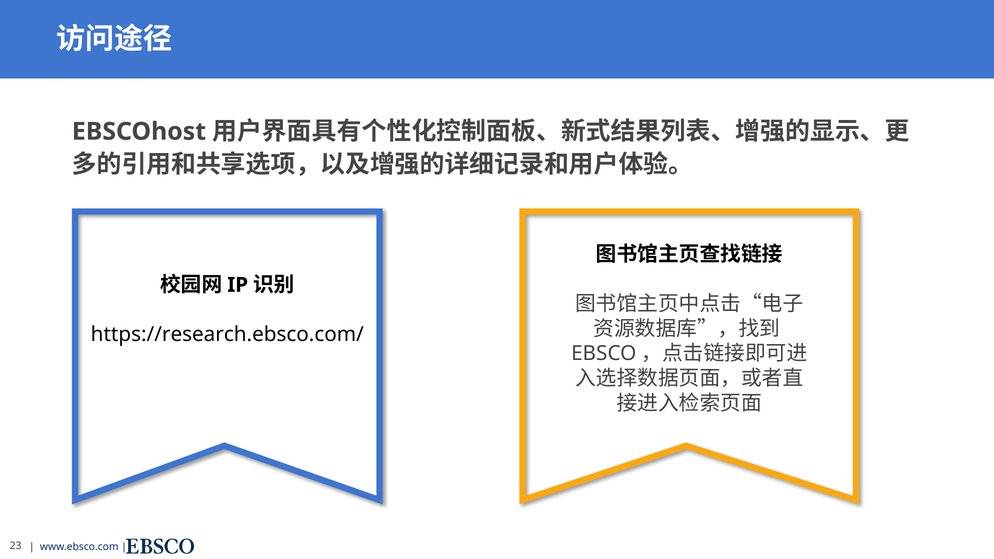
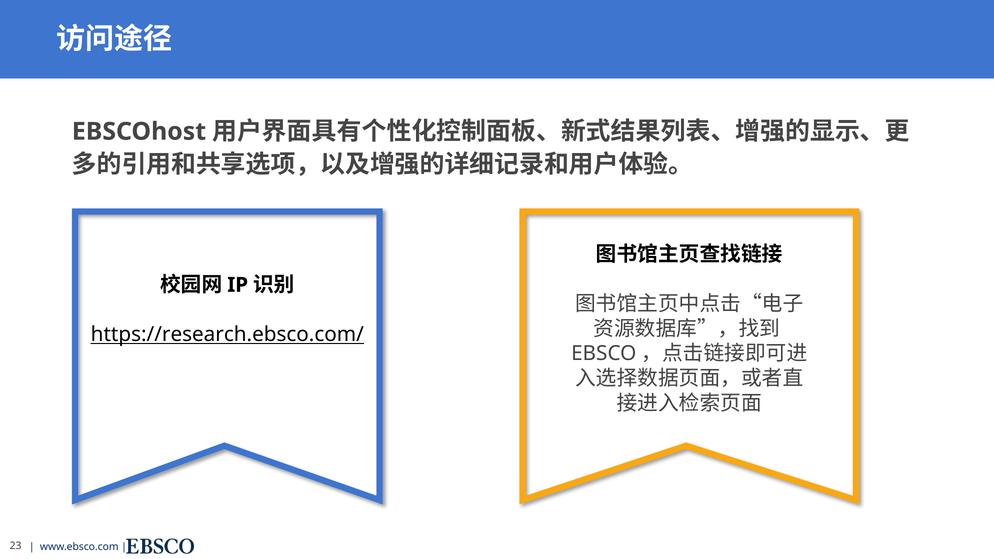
https://research.ebsco.com/ underline: none -> present
